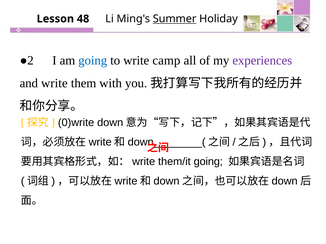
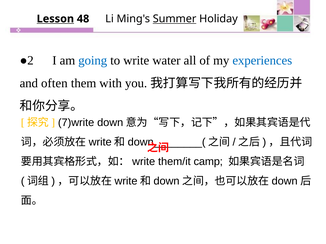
Lesson underline: none -> present
camp: camp -> water
experiences colour: purple -> blue
and write: write -> often
0)write: 0)write -> 7)write
them/it going: going -> camp
